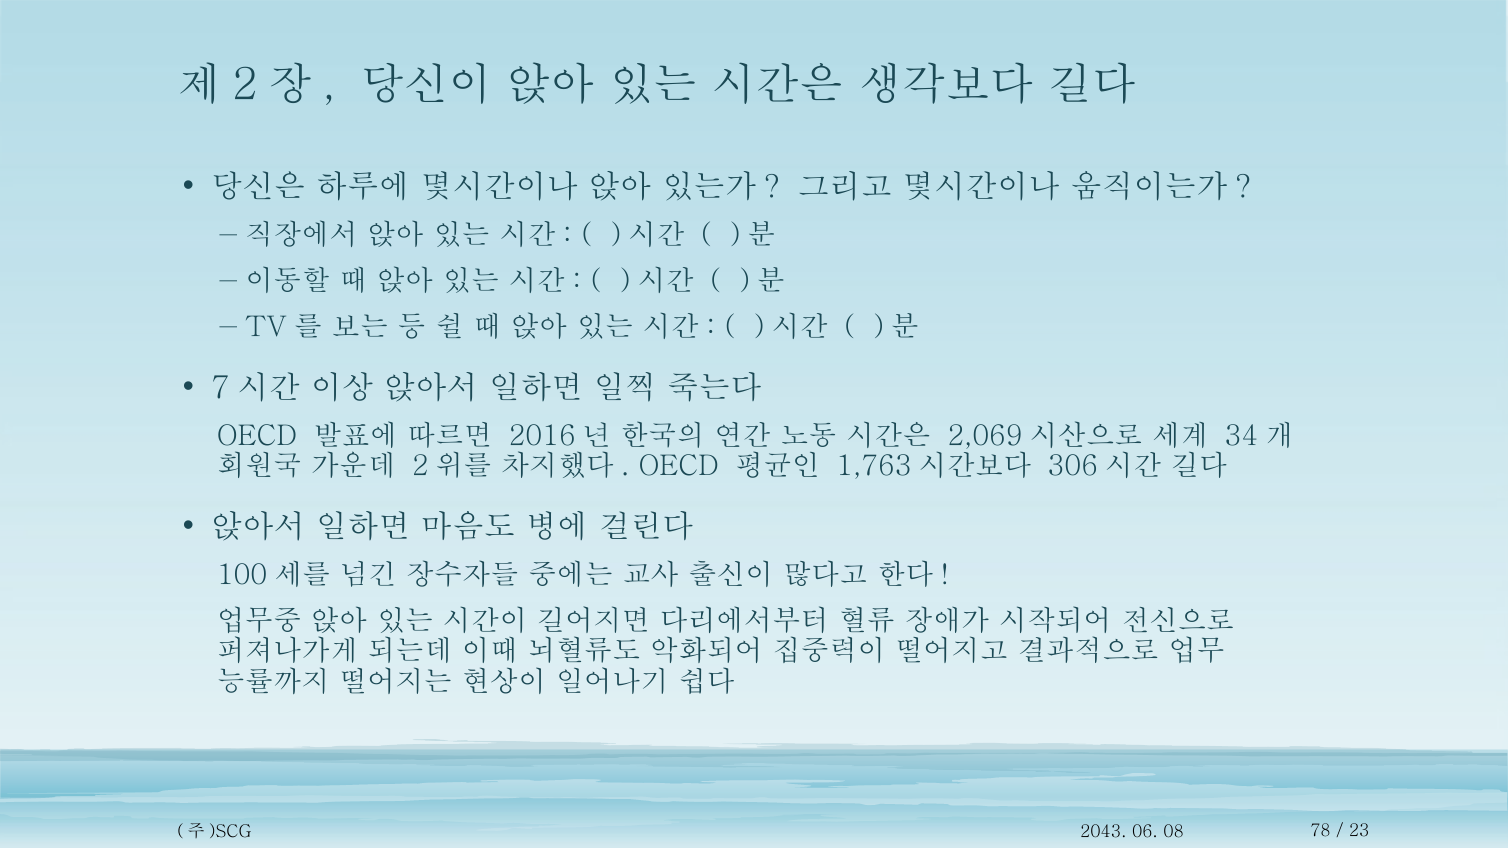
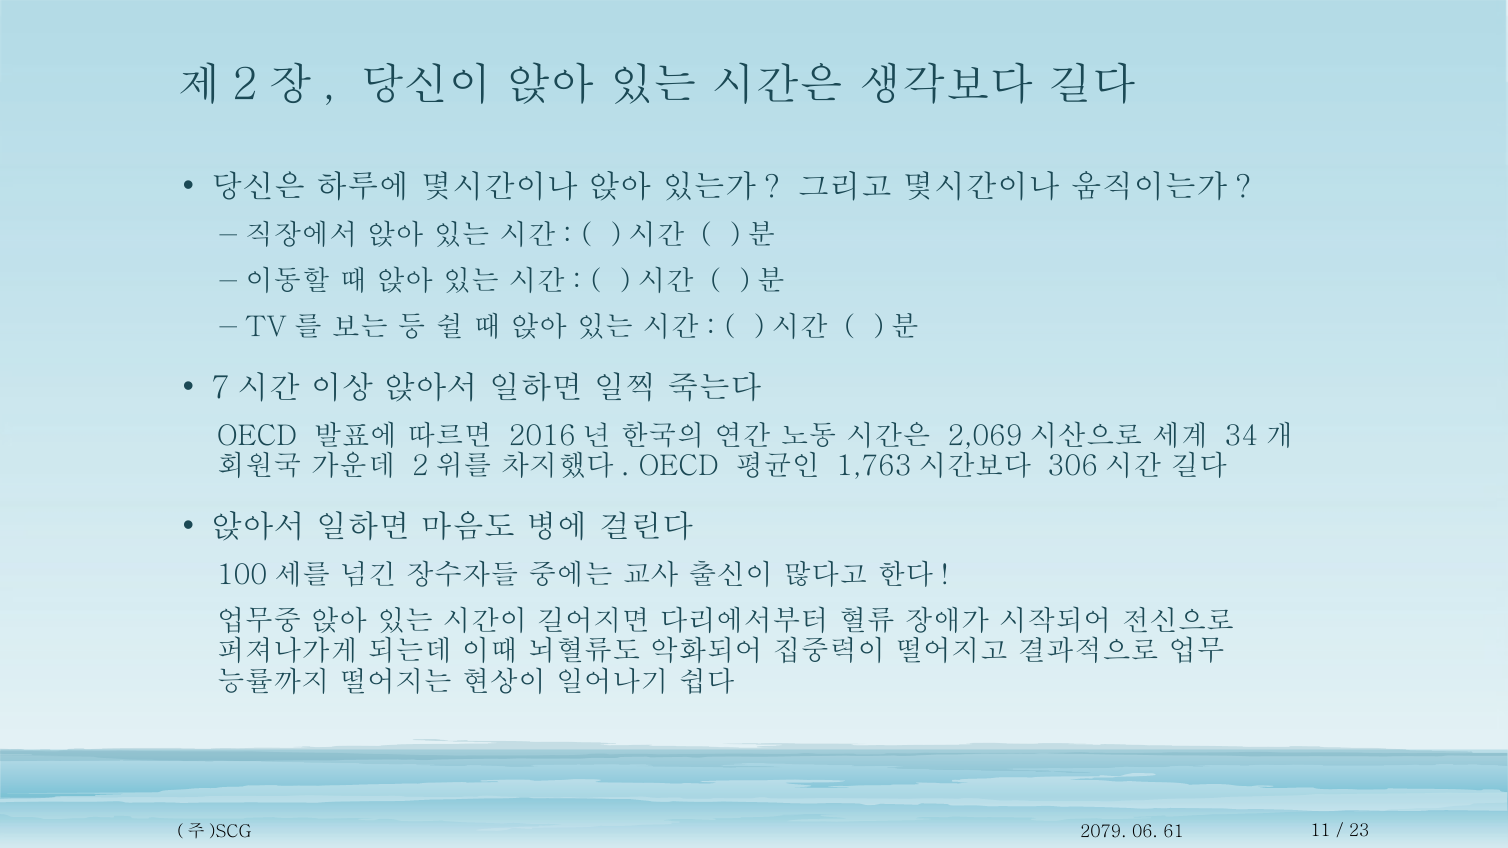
2043: 2043 -> 2079
08: 08 -> 61
78: 78 -> 11
